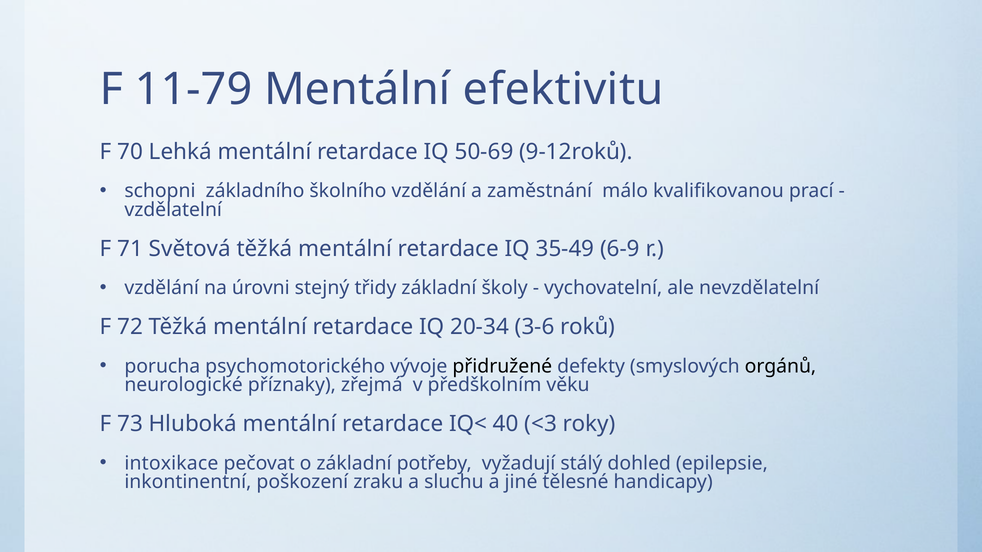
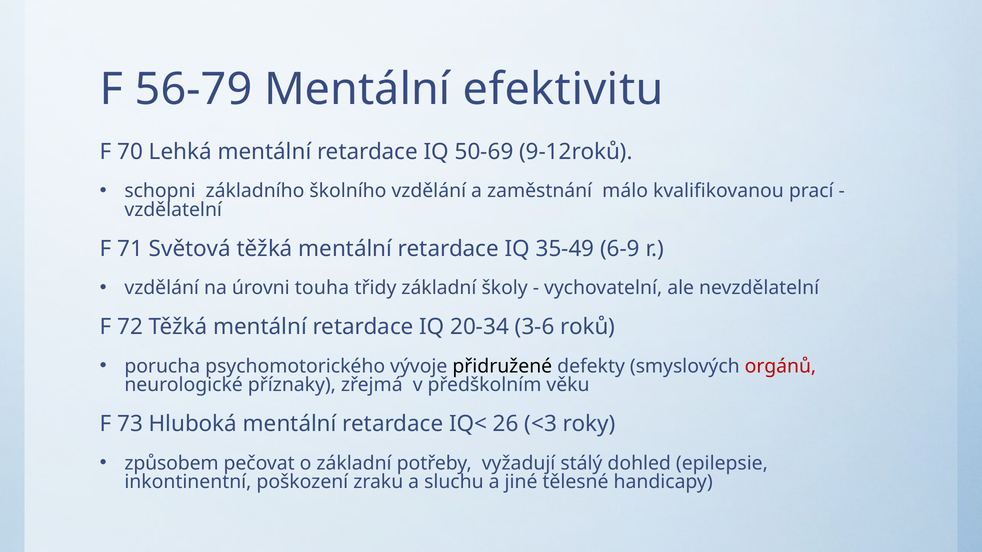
11-79: 11-79 -> 56-79
stejný: stejný -> touha
orgánů colour: black -> red
40: 40 -> 26
intoxikace: intoxikace -> způsobem
